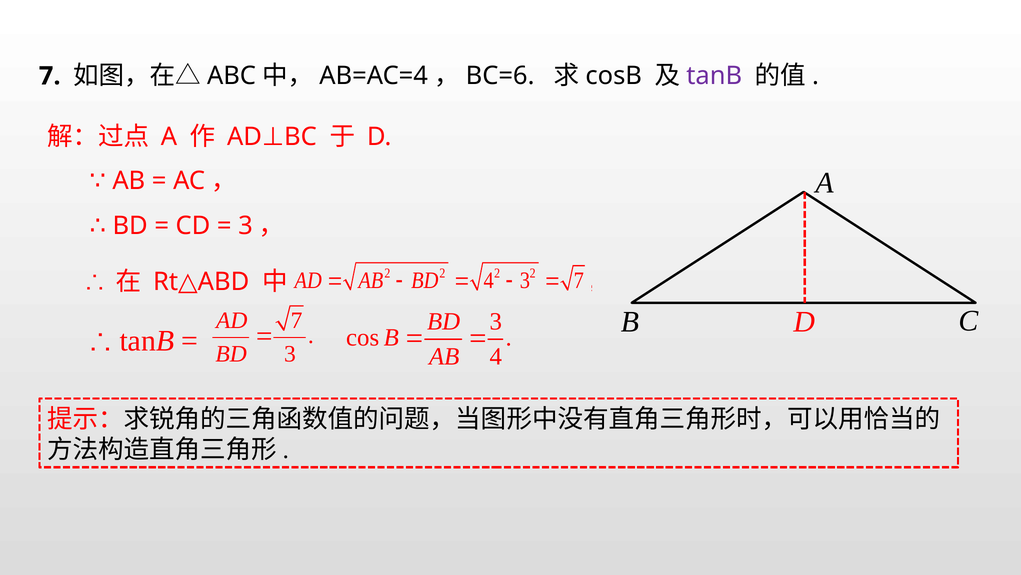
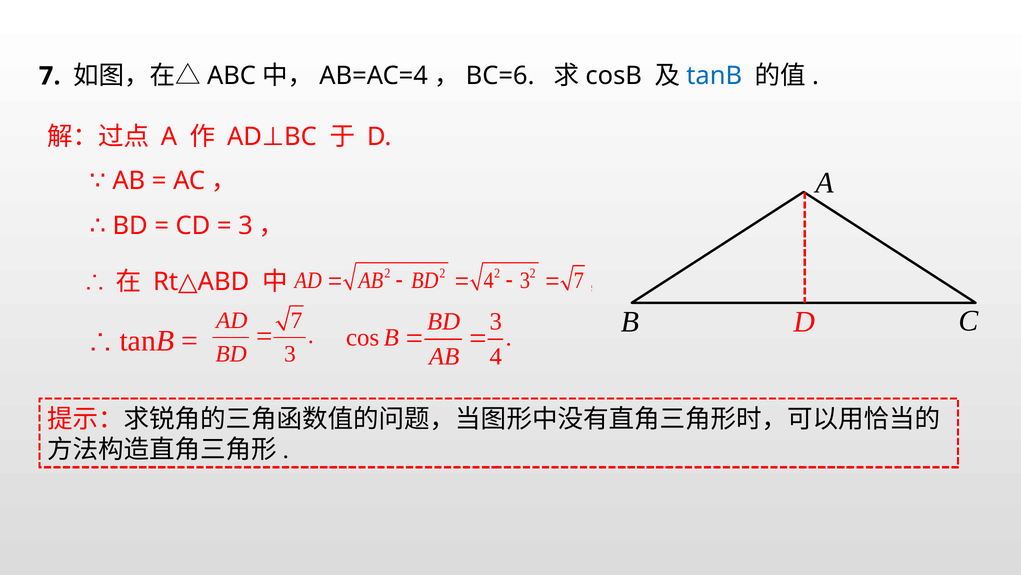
tanB at (714, 76) colour: purple -> blue
